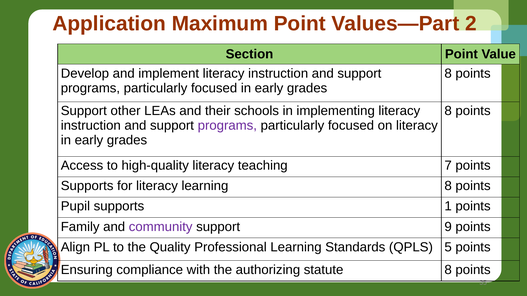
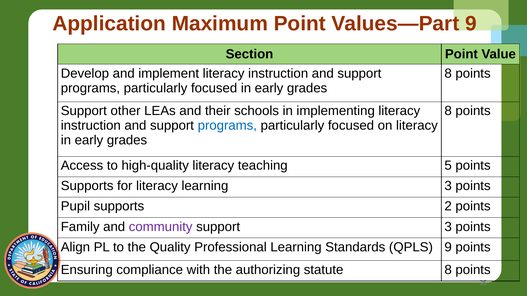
Values—Part 2: 2 -> 9
programs at (227, 126) colour: purple -> blue
7: 7 -> 5
learning 8: 8 -> 3
1: 1 -> 2
support 9: 9 -> 3
QPLS 5: 5 -> 9
